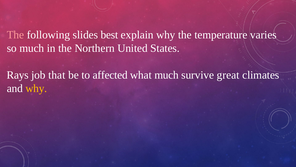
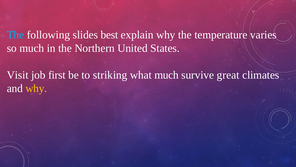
The at (15, 35) colour: pink -> light blue
Rays: Rays -> Visit
that: that -> first
affected: affected -> striking
